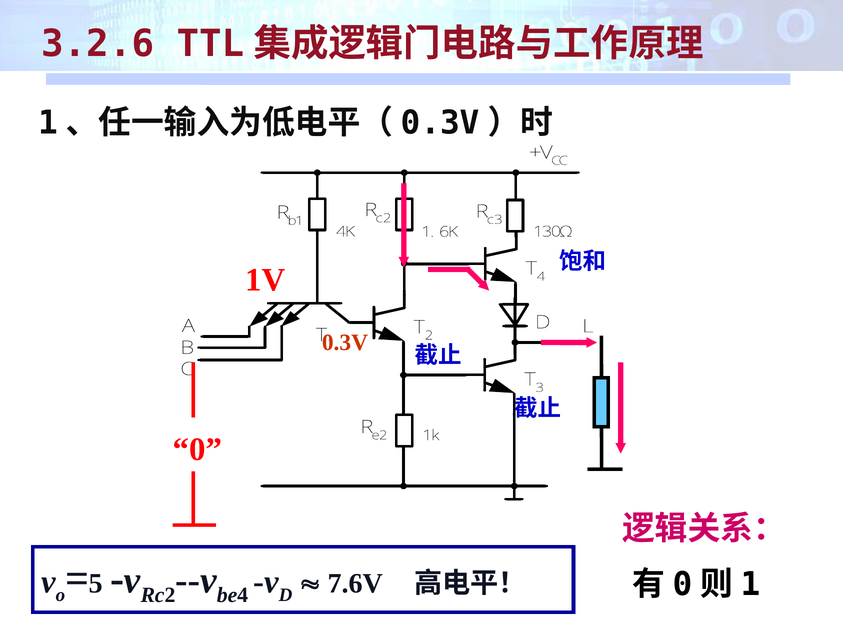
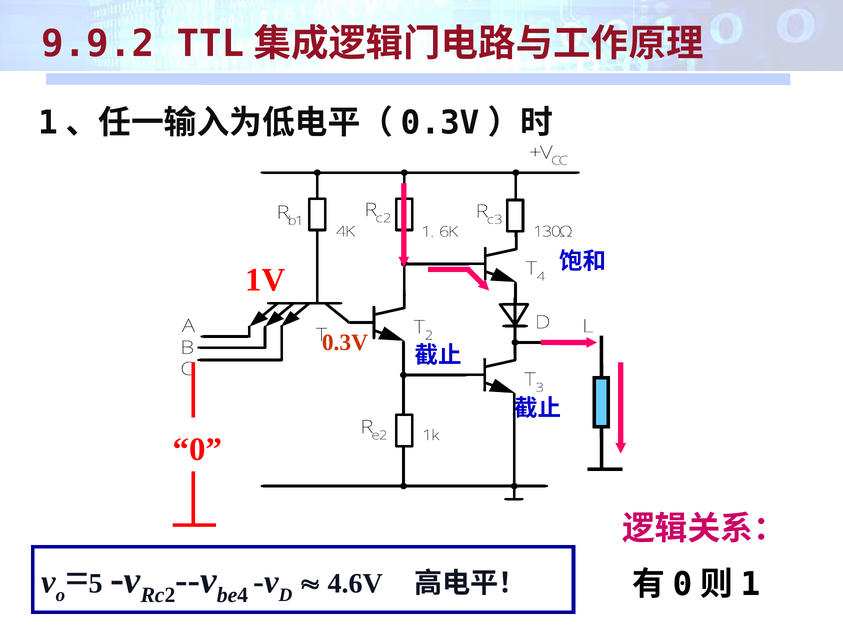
3.2.6: 3.2.6 -> 9.9.2
7.6V: 7.6V -> 4.6V
